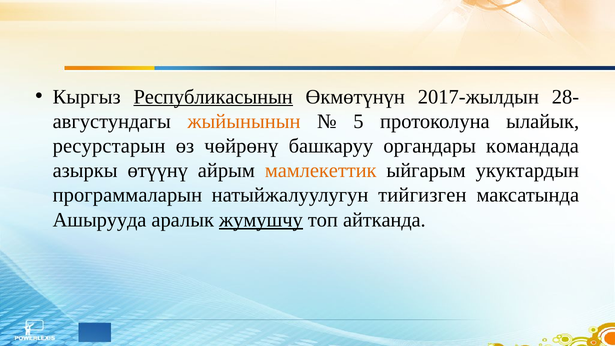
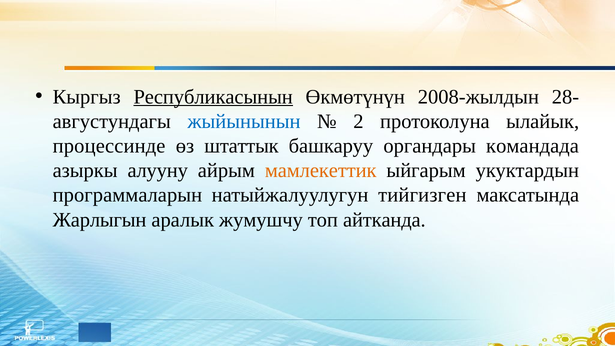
2017-жылдын: 2017-жылдын -> 2008-жылдын
жыйынынын colour: orange -> blue
5: 5 -> 2
ресурстарын: ресурстарын -> процессинде
чөйрөнү: чөйрөнү -> штаттык
өтүүнү: өтүүнү -> алууну
Ашырууда: Ашырууда -> Жарлыгын
жумушчу underline: present -> none
